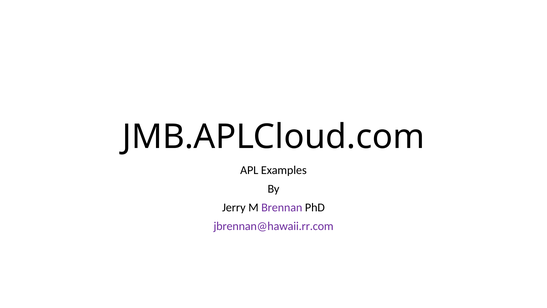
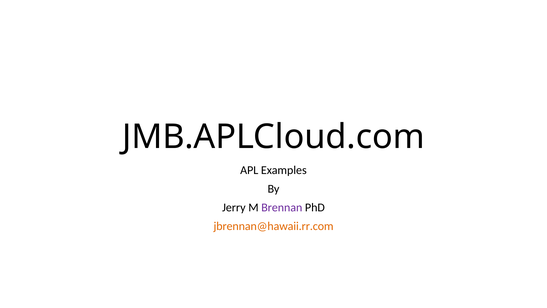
jbrennan@hawaii.rr.com colour: purple -> orange
